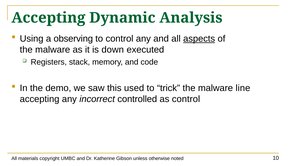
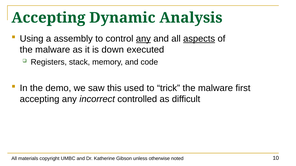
observing: observing -> assembly
any at (143, 39) underline: none -> present
line: line -> first
as control: control -> difficult
